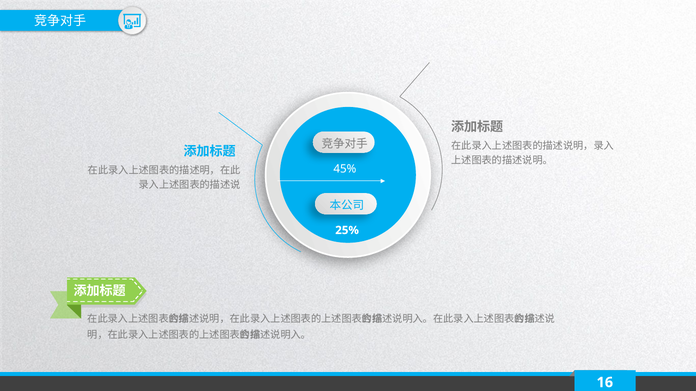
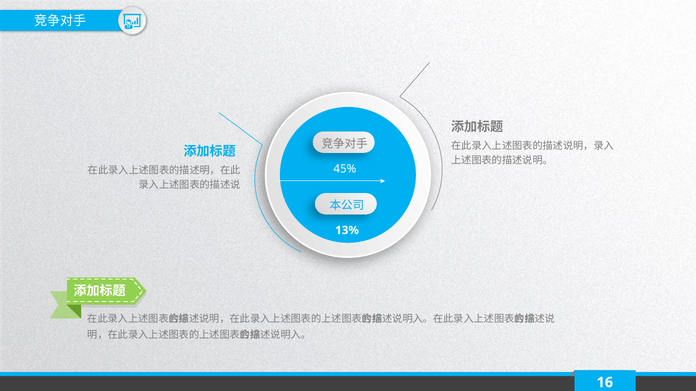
25%: 25% -> 13%
